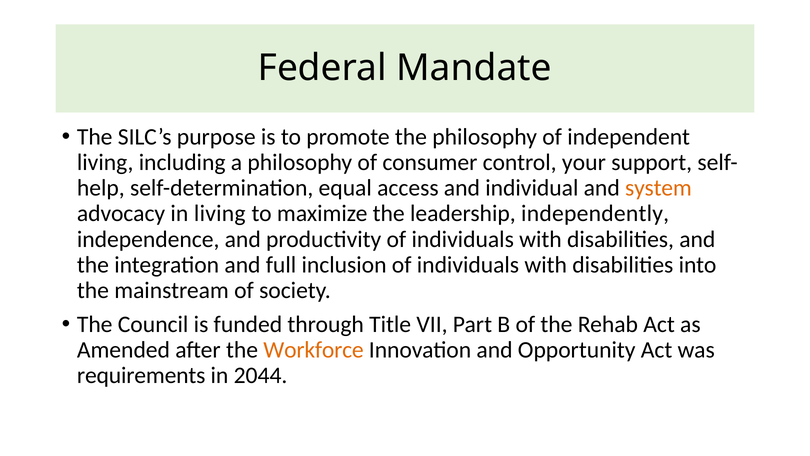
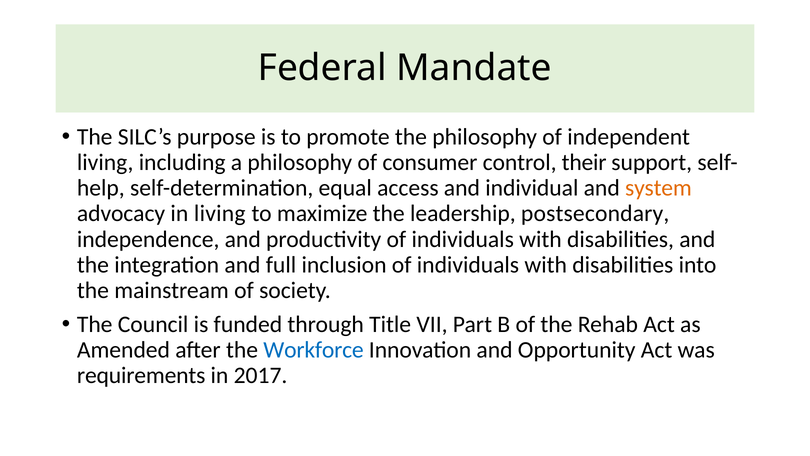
your: your -> their
independently: independently -> postsecondary
Workforce colour: orange -> blue
2044: 2044 -> 2017
